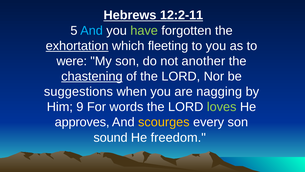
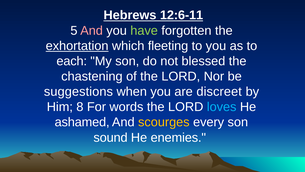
12:2-11: 12:2-11 -> 12:6-11
And at (92, 30) colour: light blue -> pink
were: were -> each
another: another -> blessed
chastening underline: present -> none
nagging: nagging -> discreet
9: 9 -> 8
loves colour: light green -> light blue
approves: approves -> ashamed
freedom: freedom -> enemies
